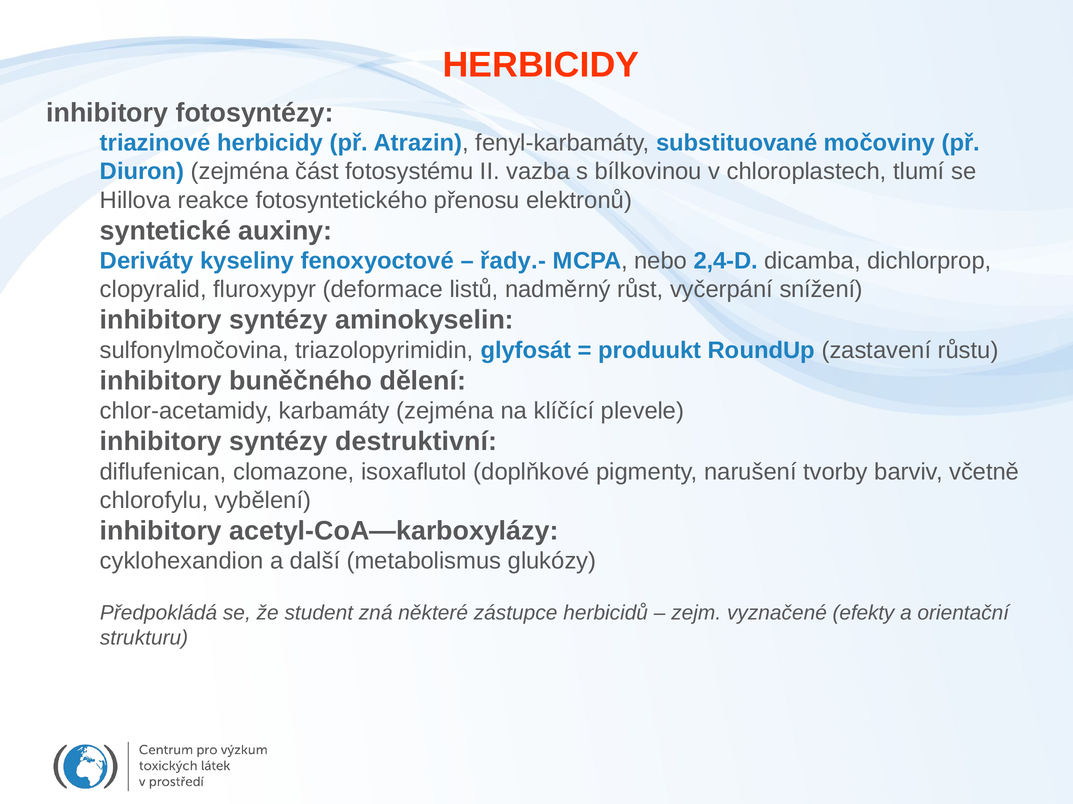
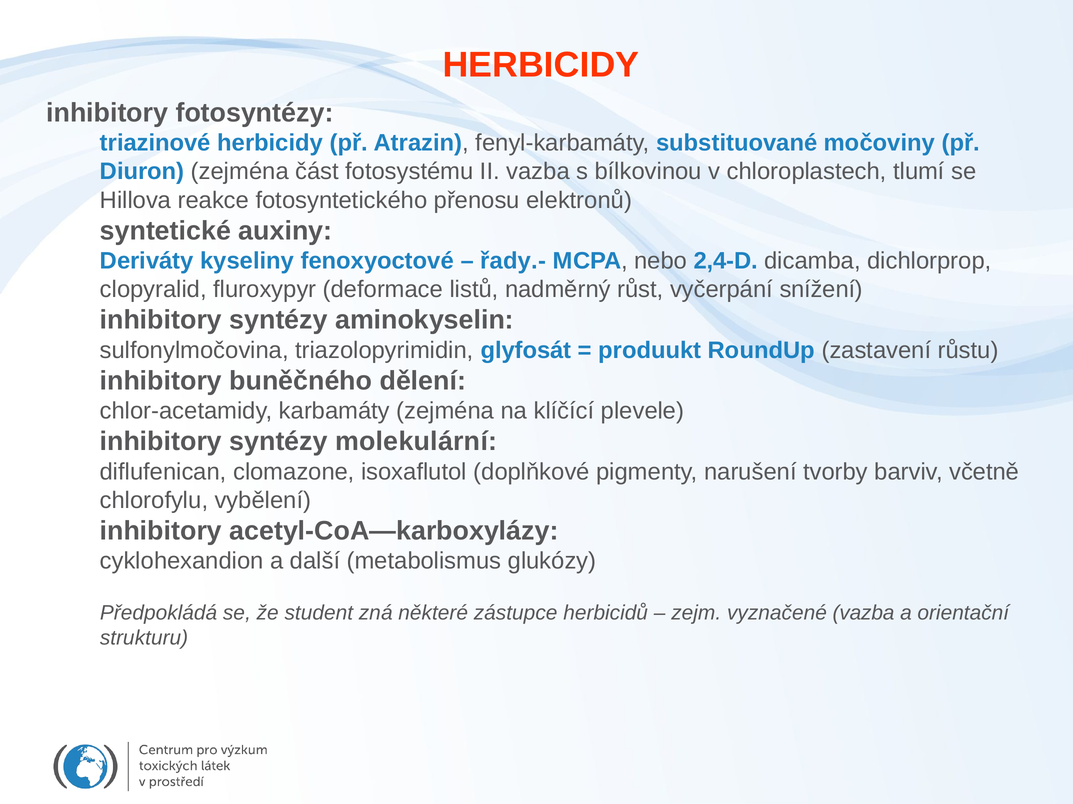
destruktivní: destruktivní -> molekulární
vyznačené efekty: efekty -> vazba
